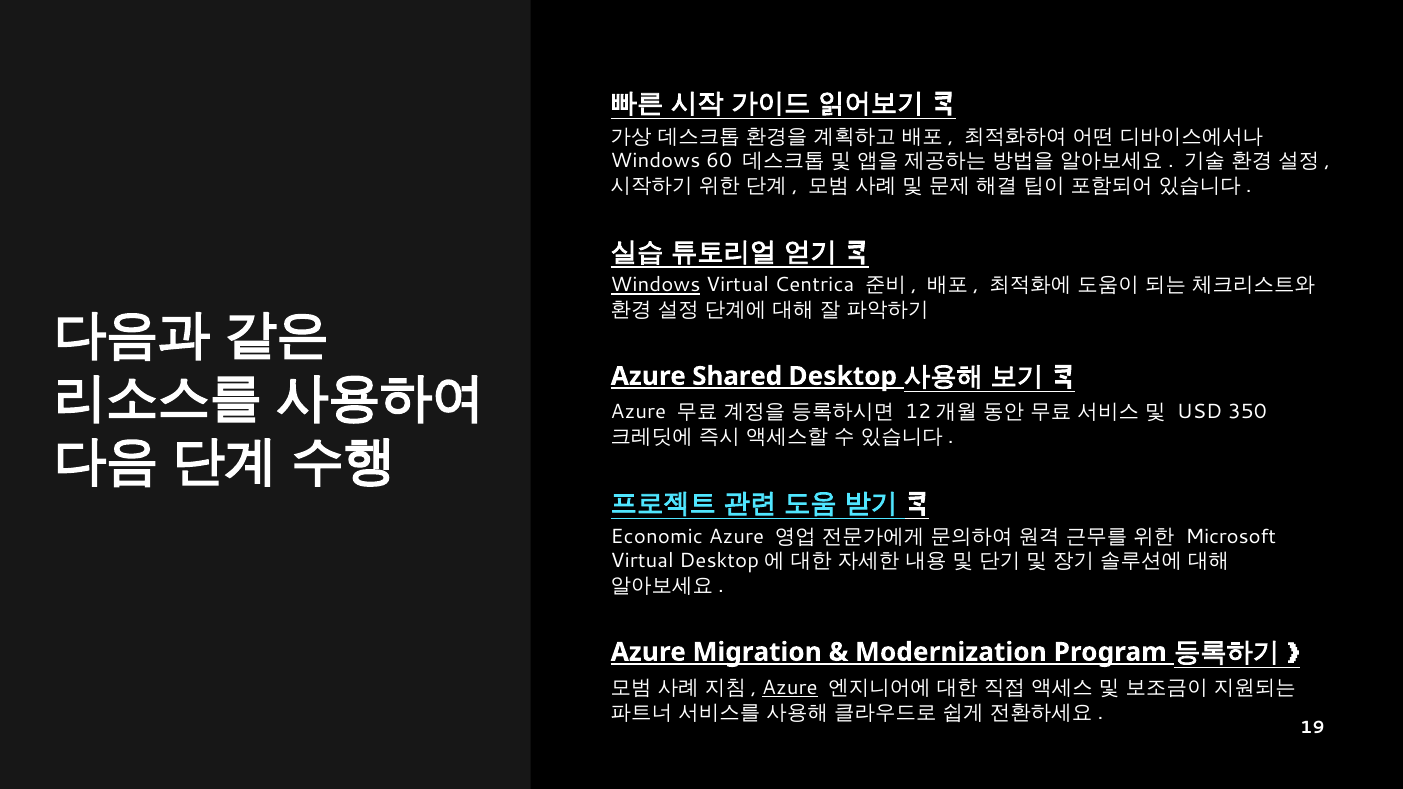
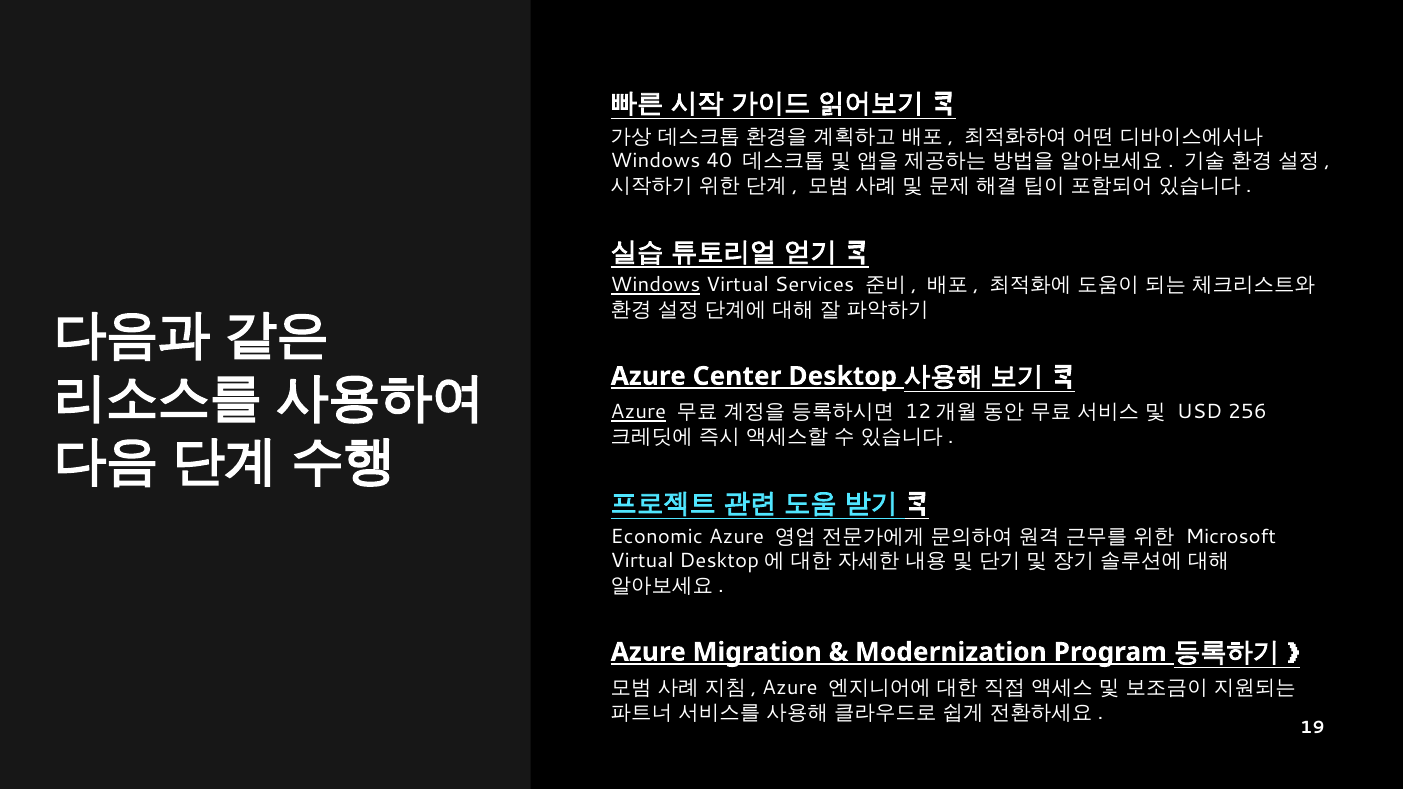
60: 60 -> 40
Centrica: Centrica -> Services
Shared: Shared -> Center
Azure at (638, 412) underline: none -> present
350: 350 -> 256
Azure at (790, 688) underline: present -> none
